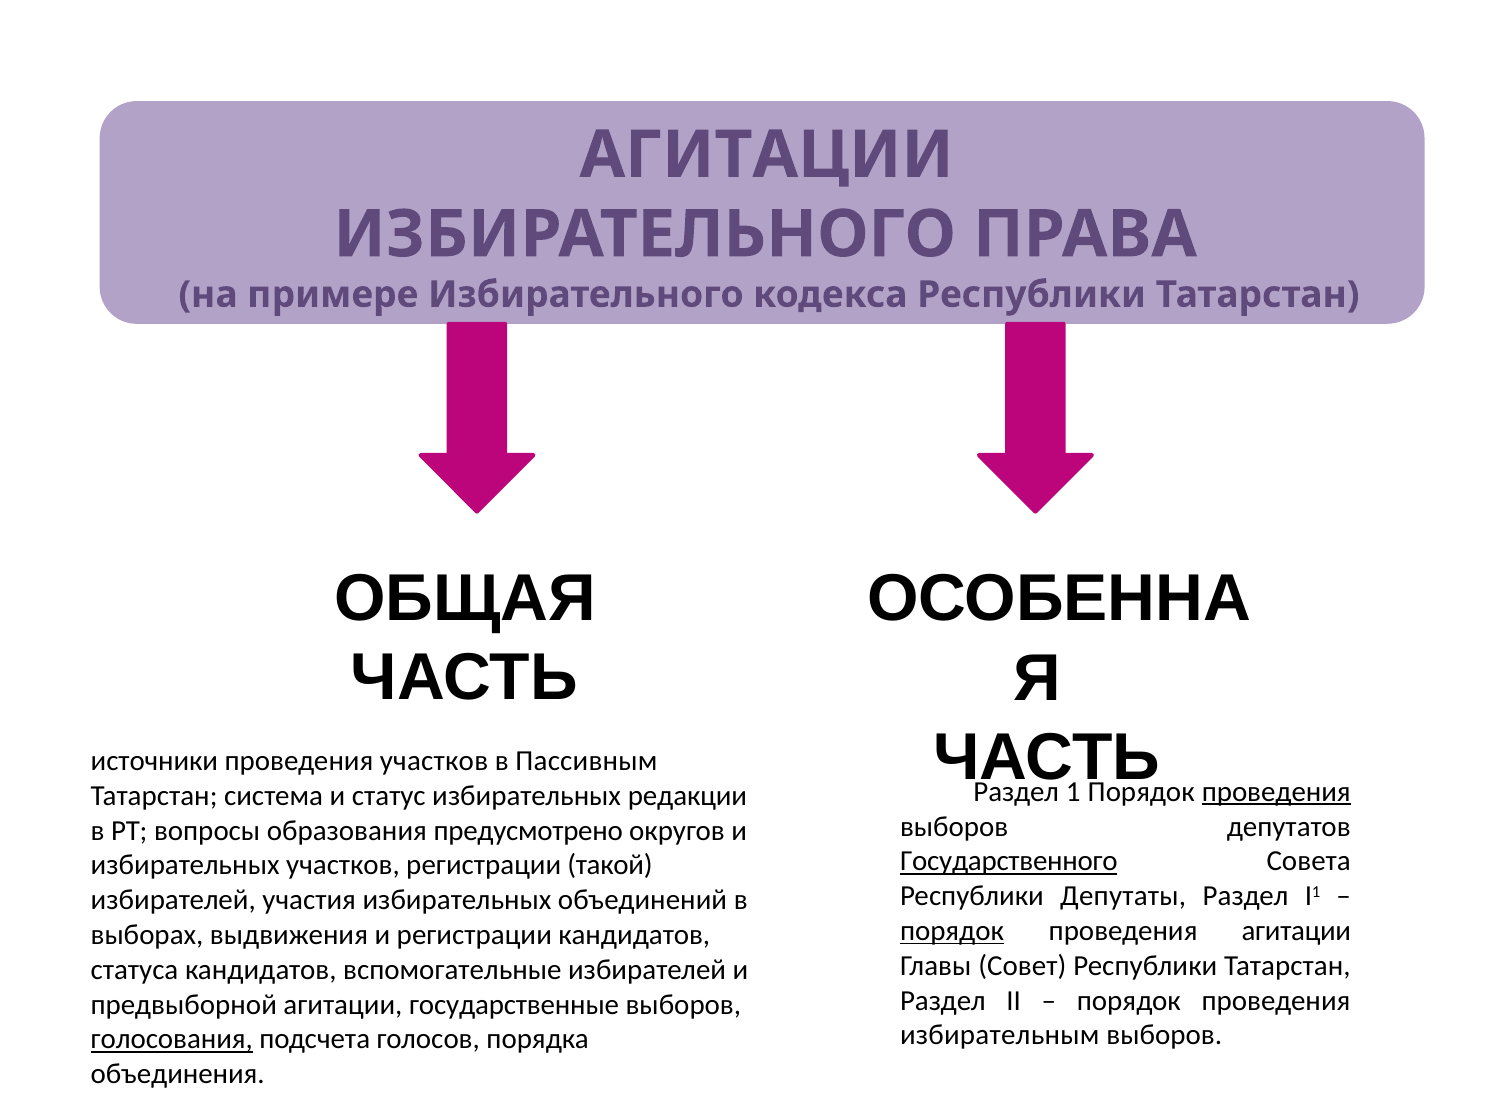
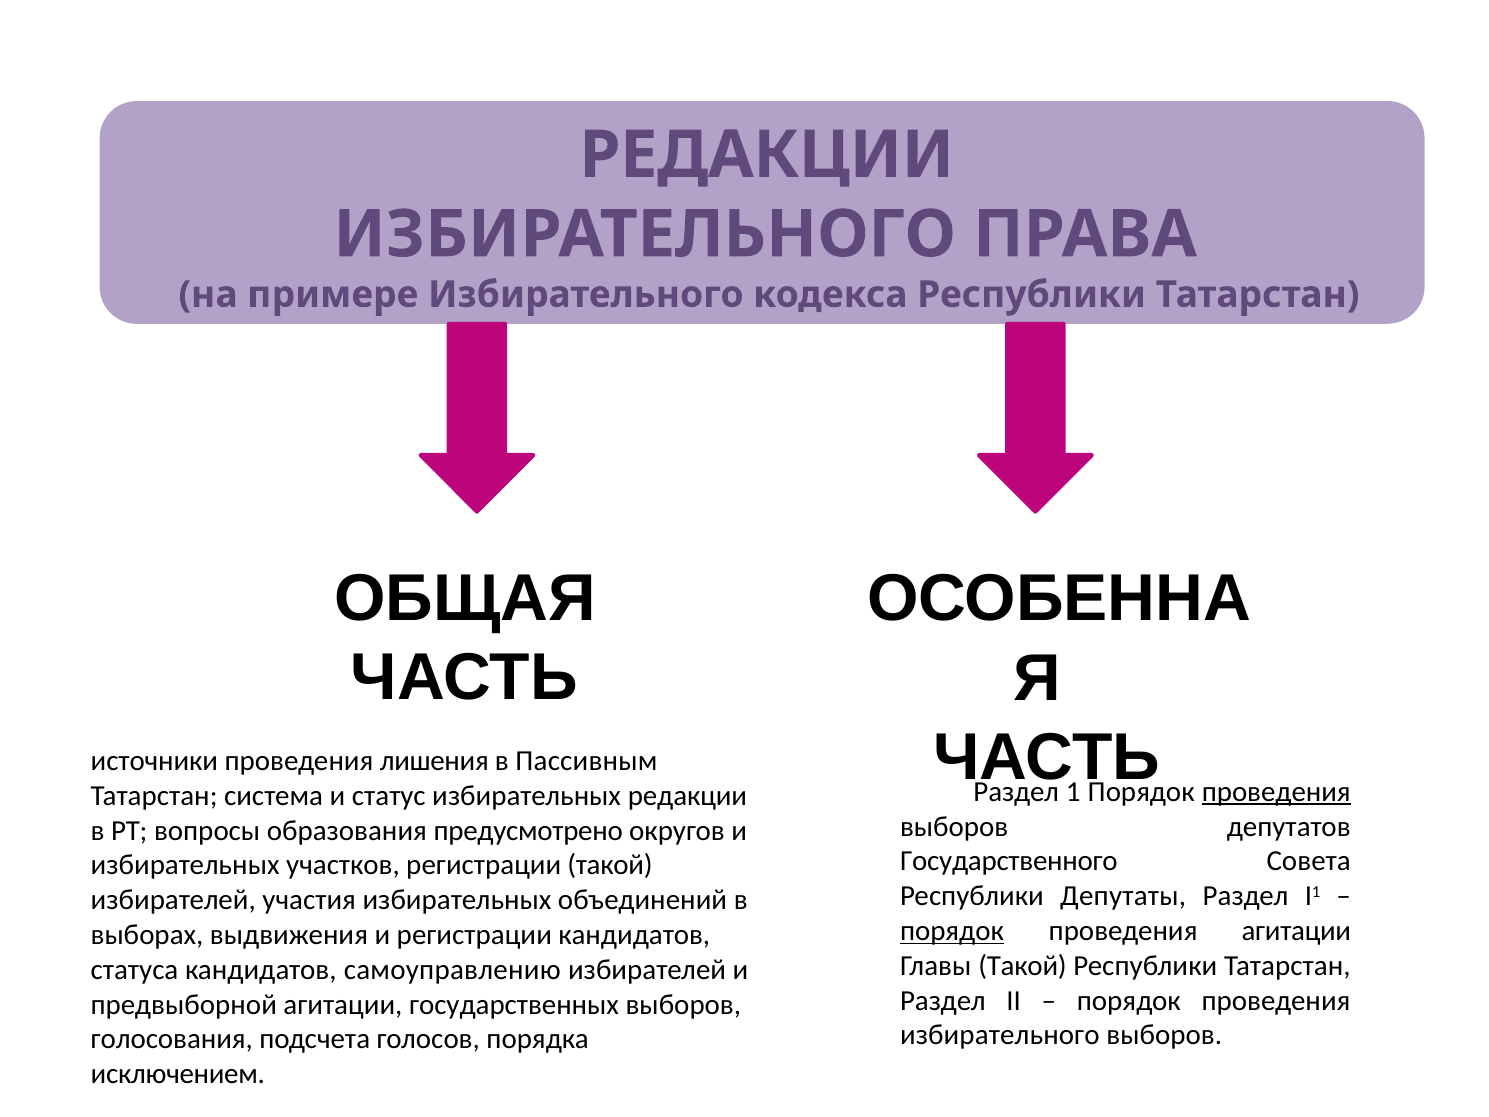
АГИТАЦИИ at (767, 155): АГИТАЦИИ -> РЕДАКЦИИ
проведения участков: участков -> лишения
Государственного underline: present -> none
Главы Совет: Совет -> Такой
вспомогательные: вспомогательные -> самоуправлению
государственные: государственные -> государственных
избирательным at (1000, 1035): избирательным -> избирательного
голосования underline: present -> none
объединения: объединения -> исключением
